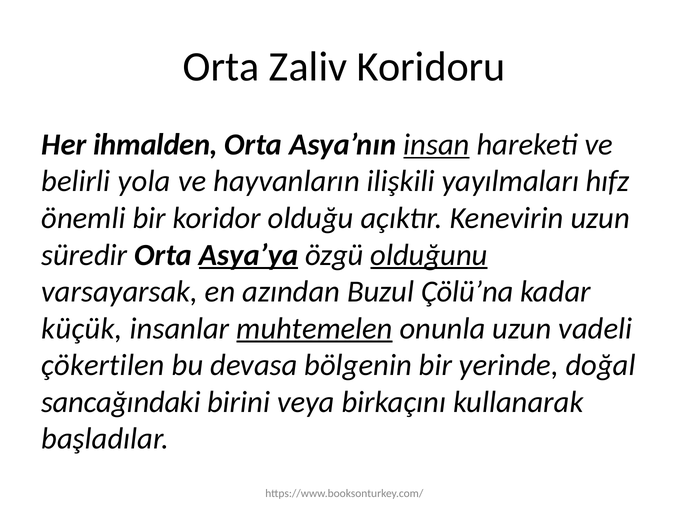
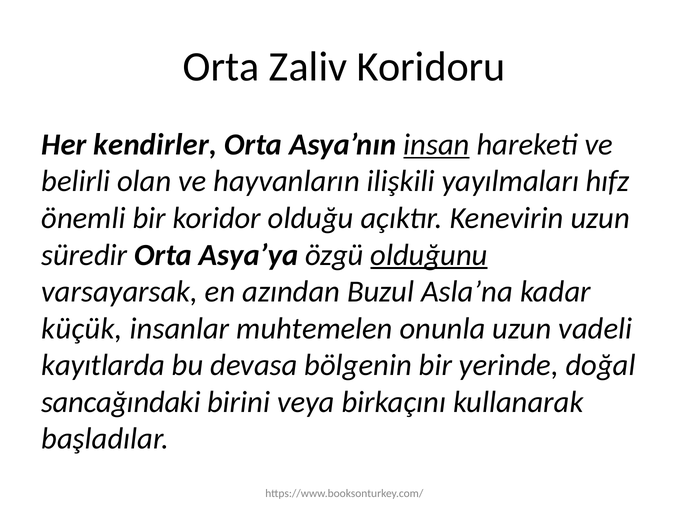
ihmalden: ihmalden -> kendirler
yola: yola -> olan
Asya’ya underline: present -> none
Çölü’na: Çölü’na -> Asla’na
muhtemelen underline: present -> none
çökertilen: çökertilen -> kayıtlarda
